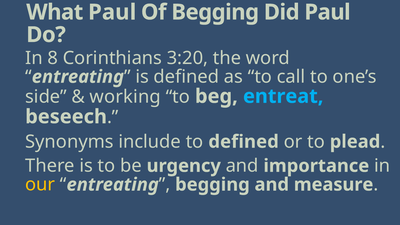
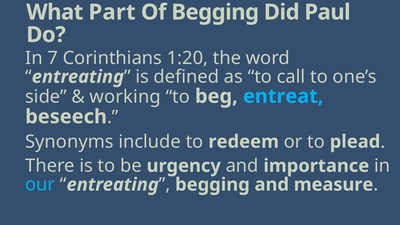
What Paul: Paul -> Part
8: 8 -> 7
3:20: 3:20 -> 1:20
to defined: defined -> redeem
our colour: yellow -> light blue
